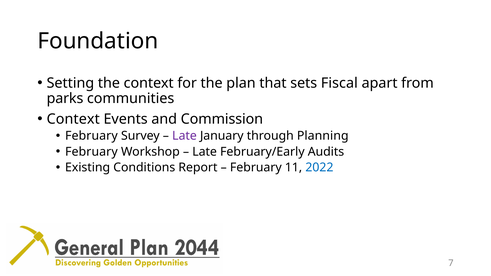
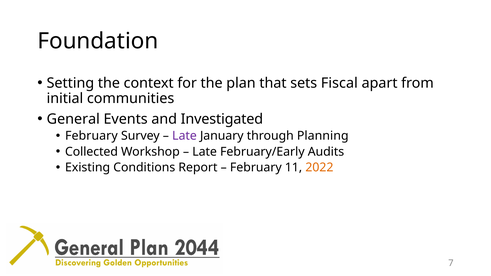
parks: parks -> initial
Context at (73, 119): Context -> General
Commission: Commission -> Investigated
February at (91, 152): February -> Collected
2022 colour: blue -> orange
